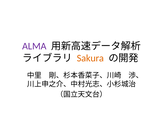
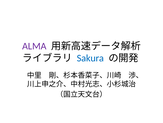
Sakura colour: orange -> blue
